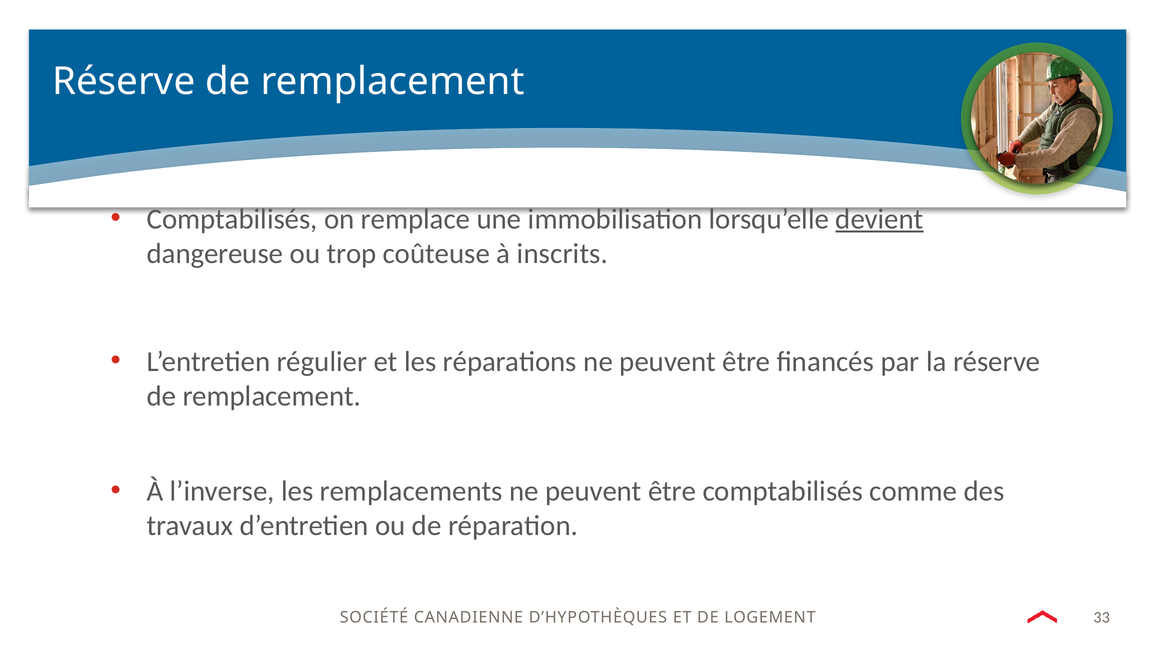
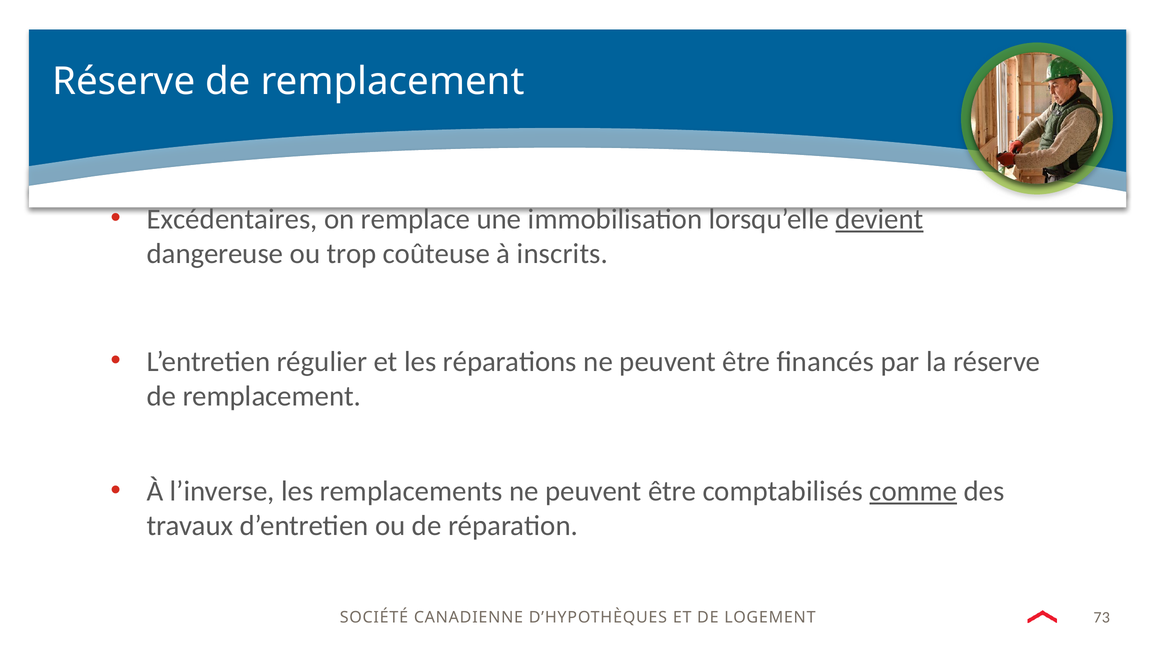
Comptabilisés at (232, 219): Comptabilisés -> Excédentaires
comme underline: none -> present
33: 33 -> 73
